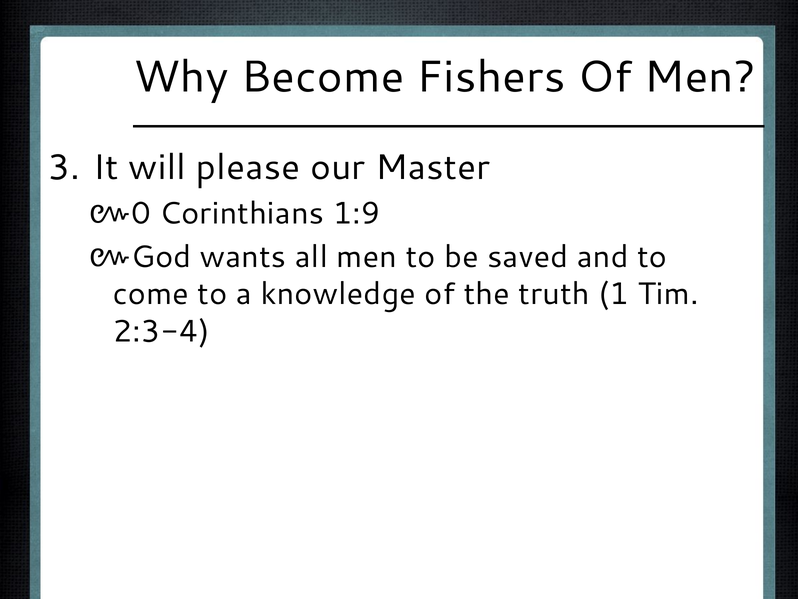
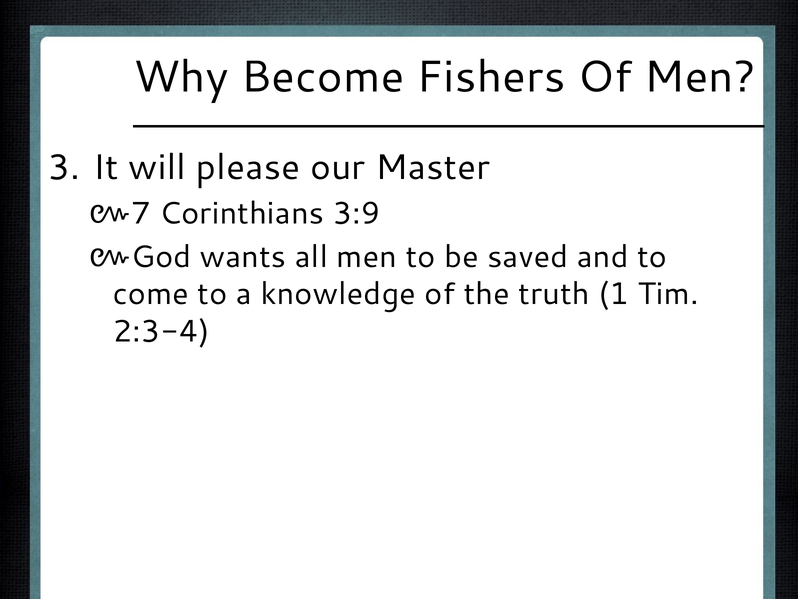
0: 0 -> 7
1:9: 1:9 -> 3:9
